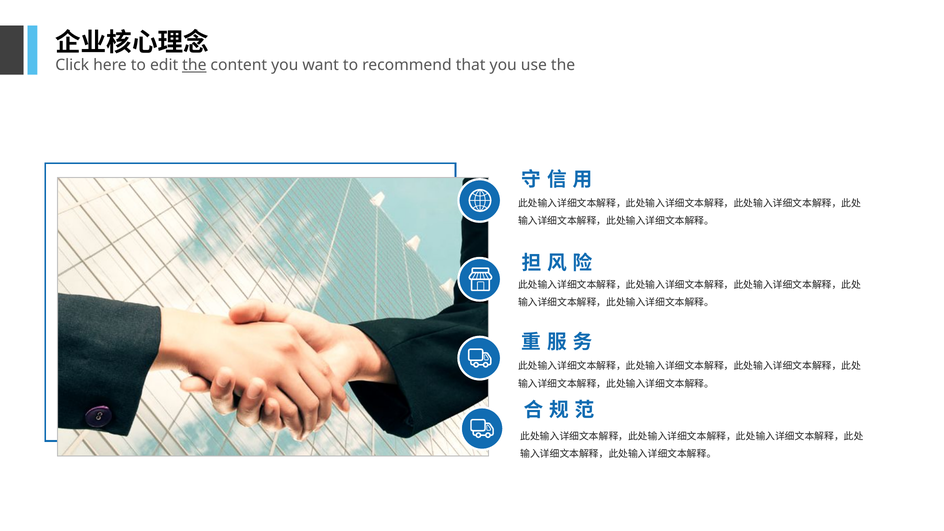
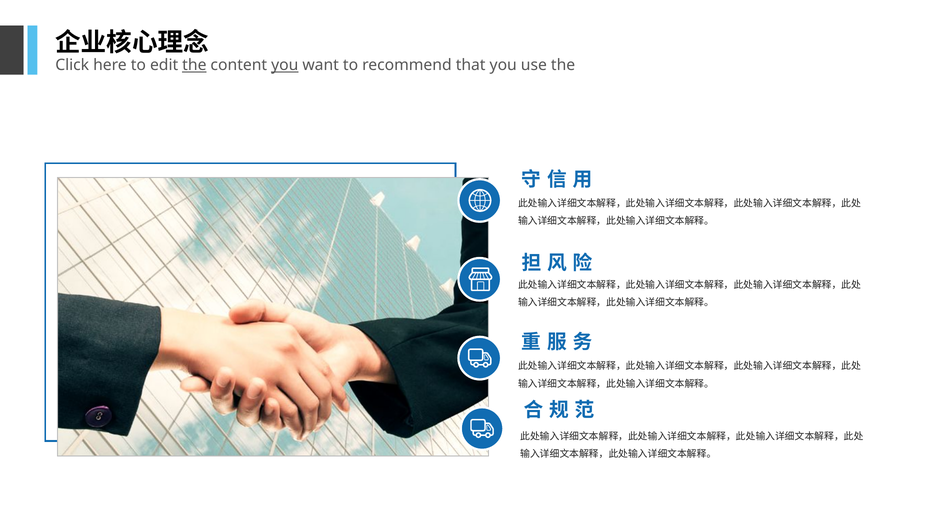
you at (285, 65) underline: none -> present
